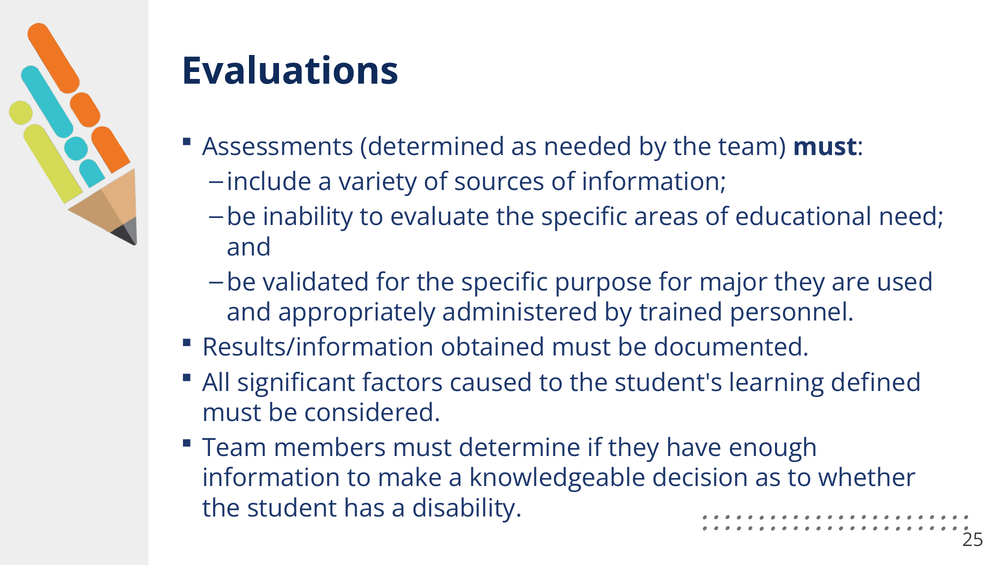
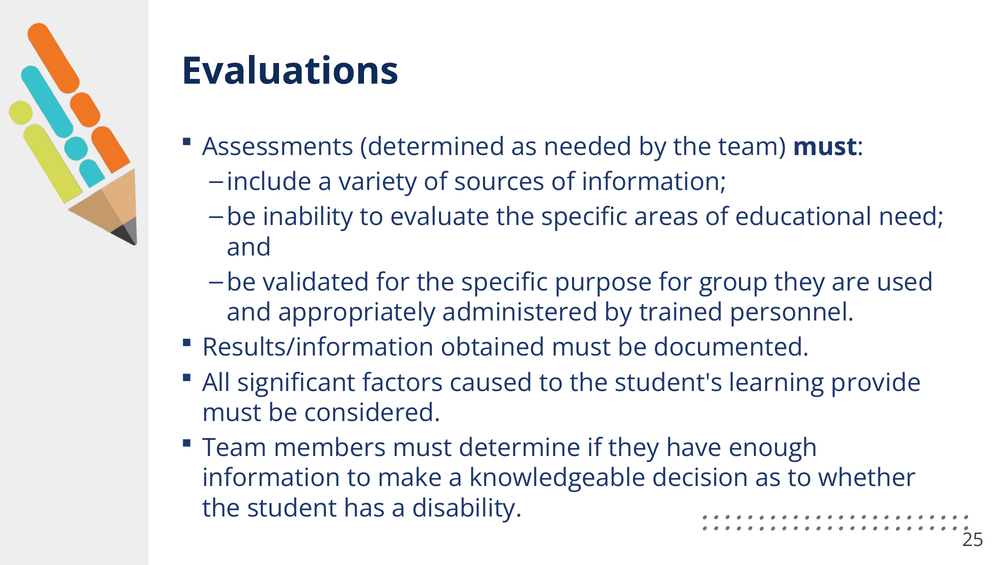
major: major -> group
defined: defined -> provide
